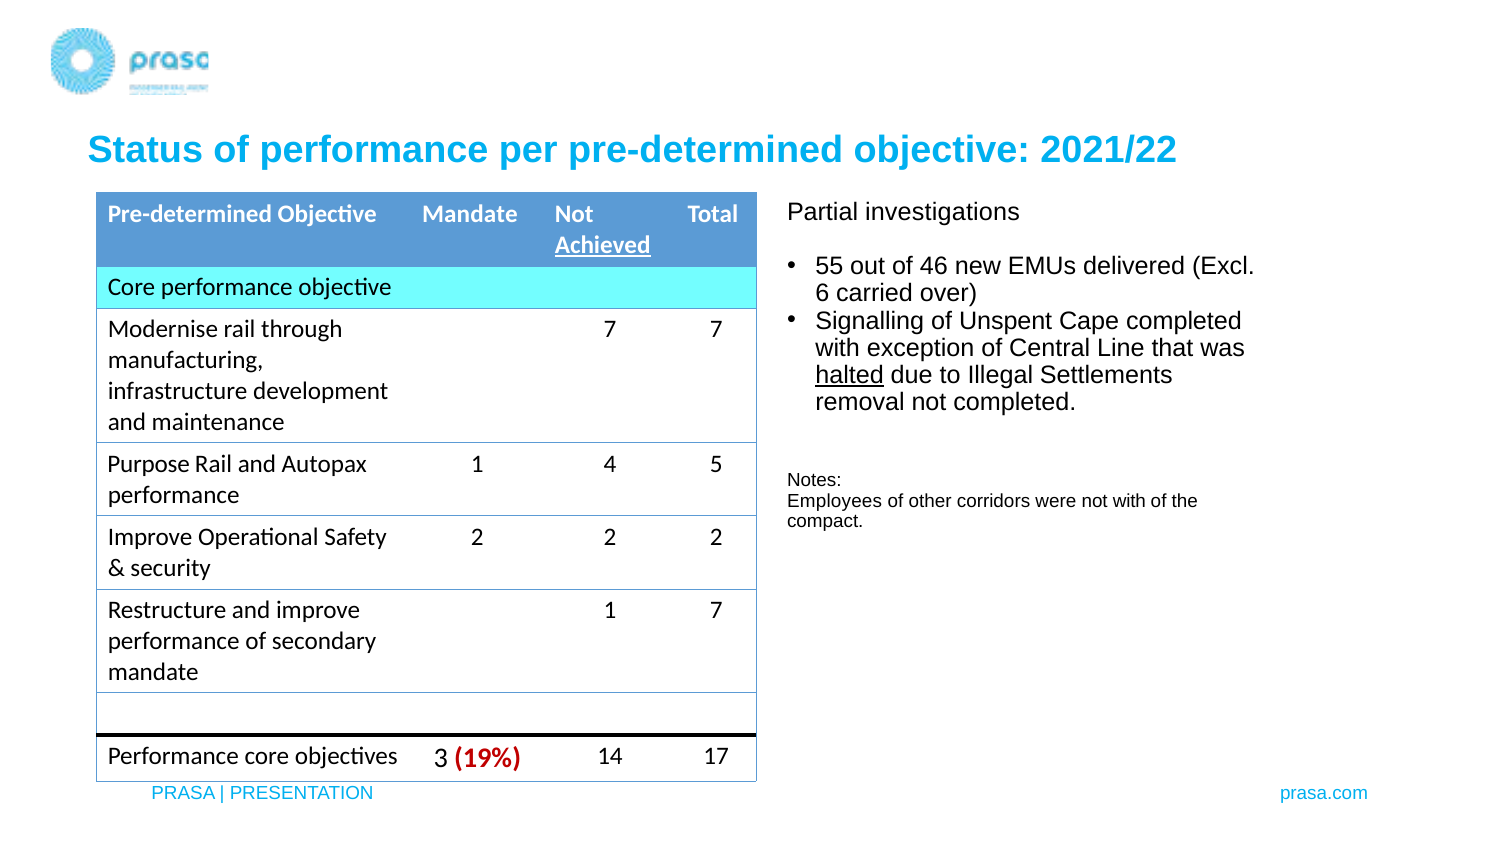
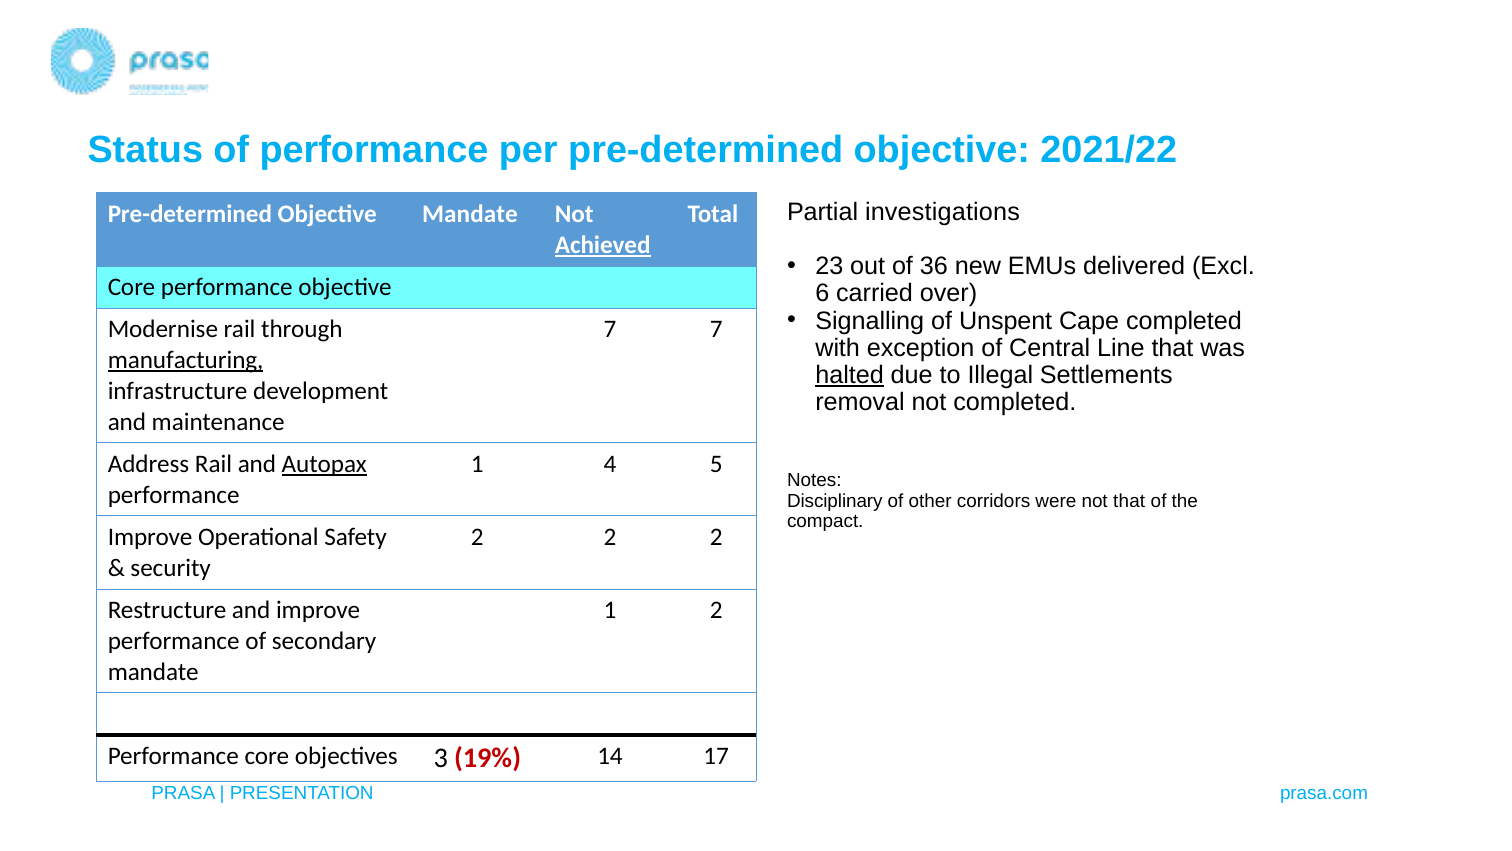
55: 55 -> 23
46: 46 -> 36
manufacturing underline: none -> present
Purpose: Purpose -> Address
Autopax underline: none -> present
Employees: Employees -> Disciplinary
not with: with -> that
1 7: 7 -> 2
